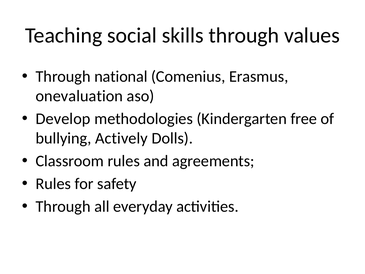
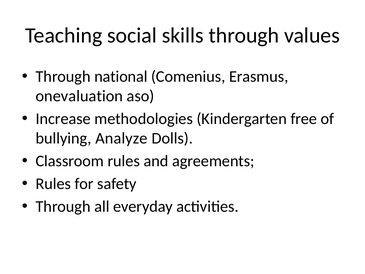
Develop: Develop -> Increase
Actively: Actively -> Analyze
